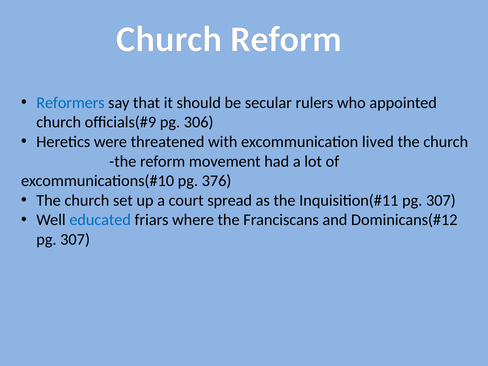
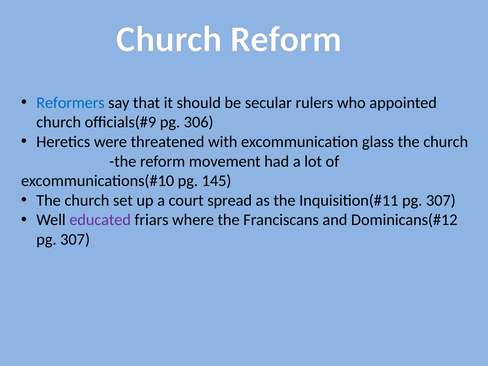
lived: lived -> glass
376: 376 -> 145
educated colour: blue -> purple
